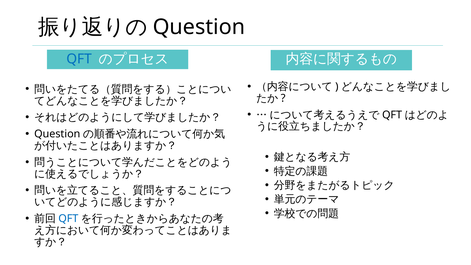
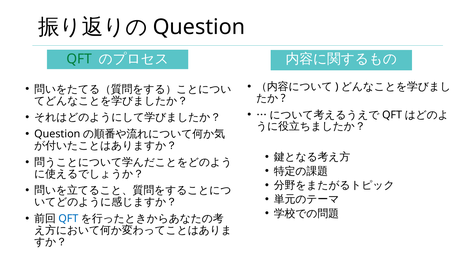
QFT at (79, 59) colour: blue -> green
